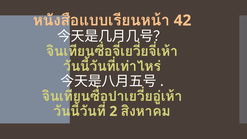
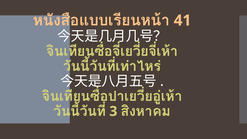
42: 42 -> 41
2: 2 -> 3
